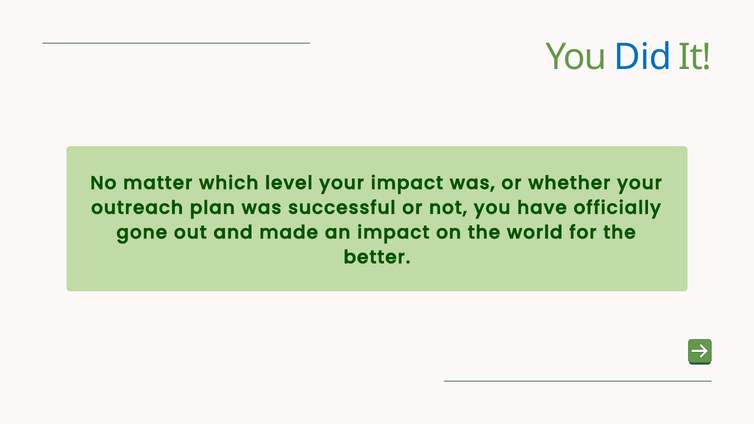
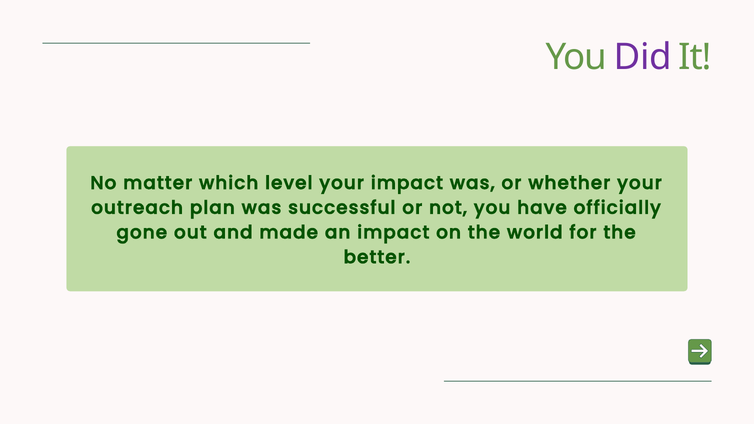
Did colour: blue -> purple
